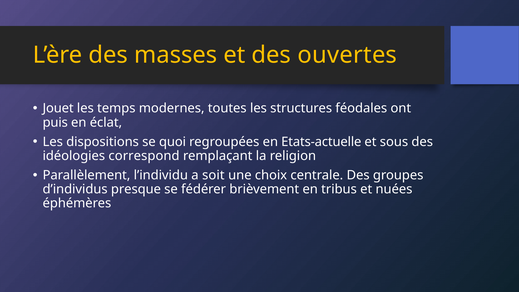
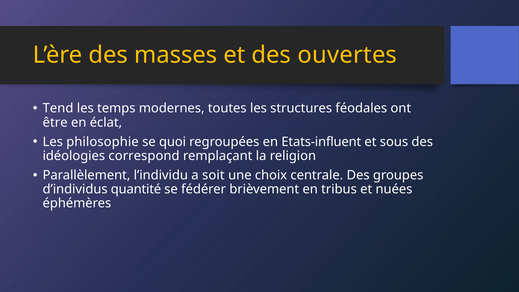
Jouet: Jouet -> Tend
puis: puis -> être
dispositions: dispositions -> philosophie
Etats-actuelle: Etats-actuelle -> Etats-influent
presque: presque -> quantité
